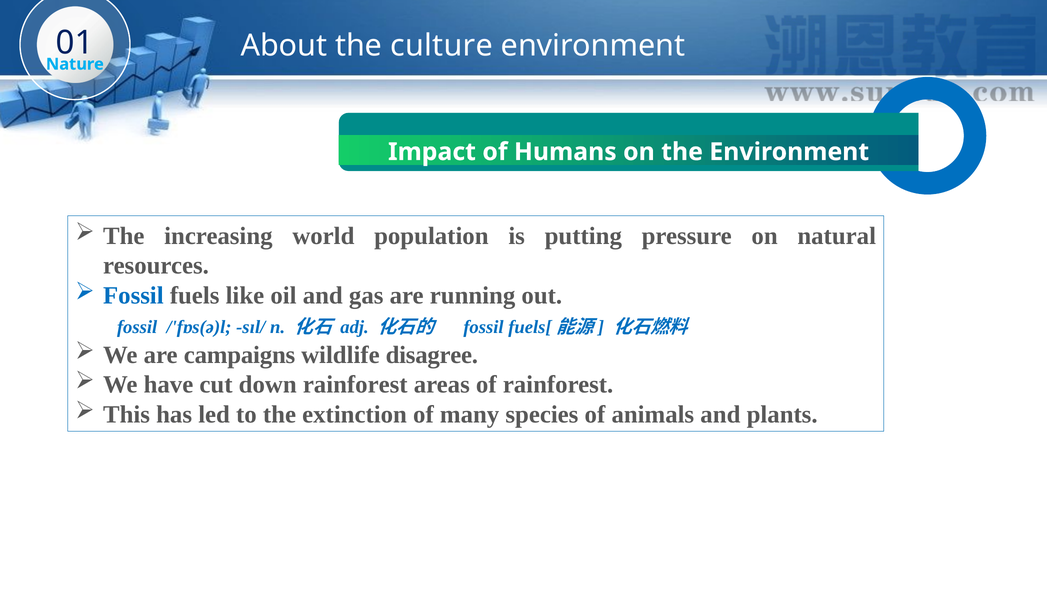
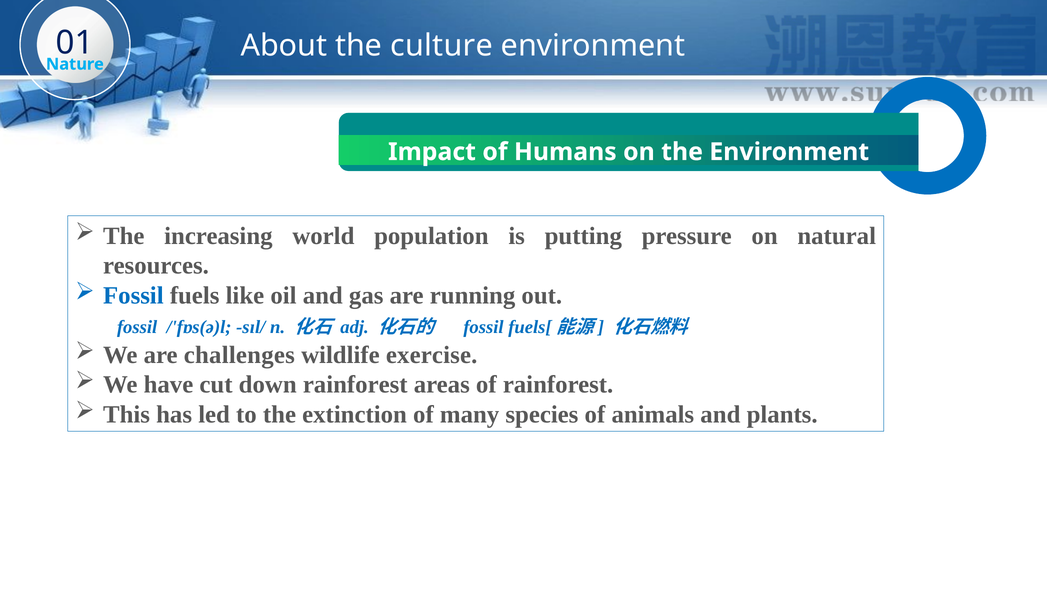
campaigns: campaigns -> challenges
disagree: disagree -> exercise
